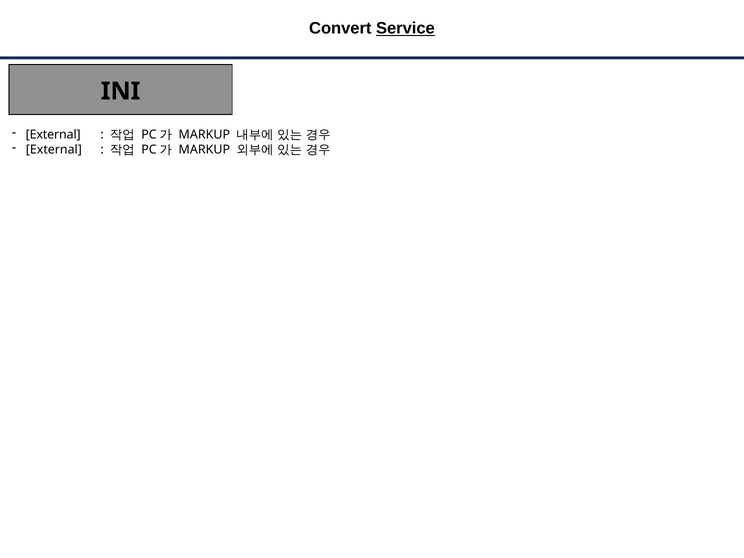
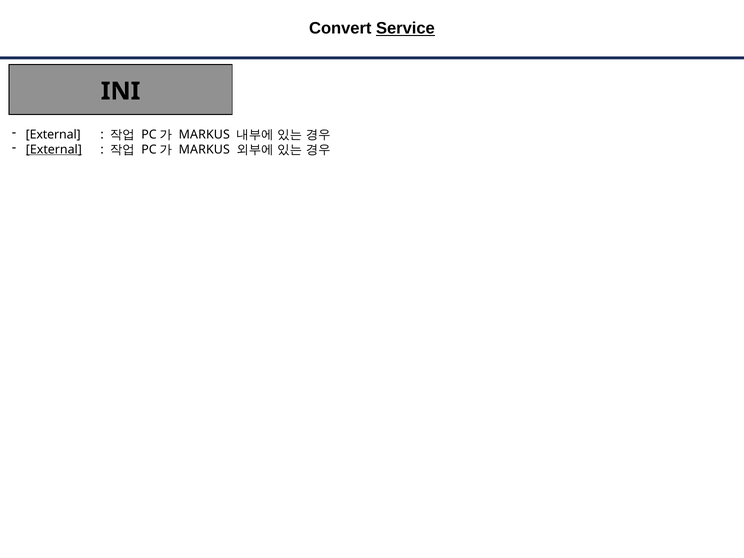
MARKUP at (204, 135): MARKUP -> MARKUS
External at (54, 149) underline: none -> present
MARKUP at (204, 149): MARKUP -> MARKUS
